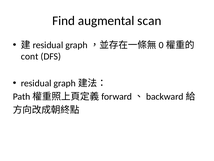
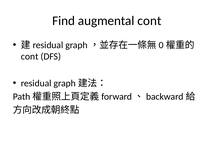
augmental scan: scan -> cont
